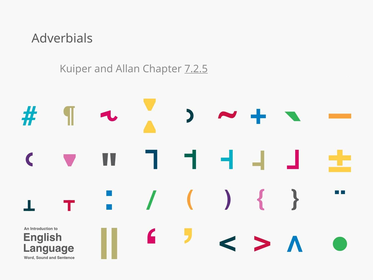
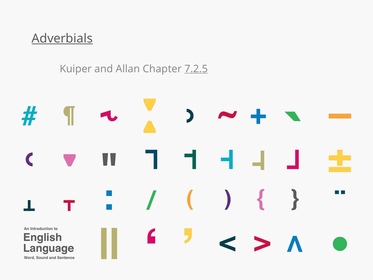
Adverbials underline: none -> present
